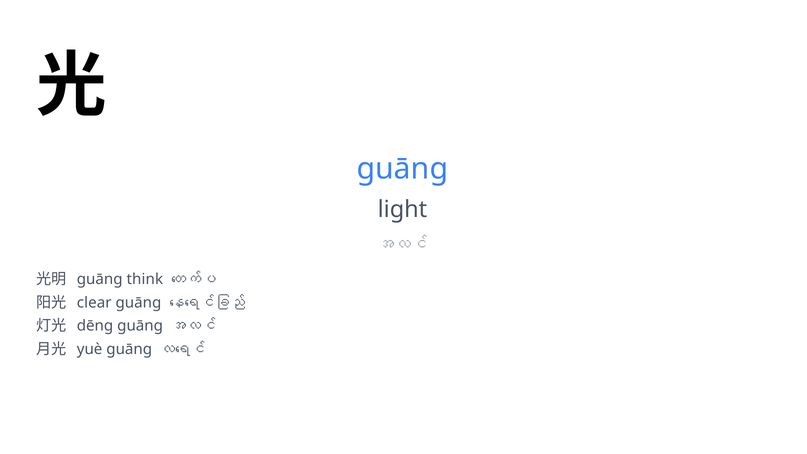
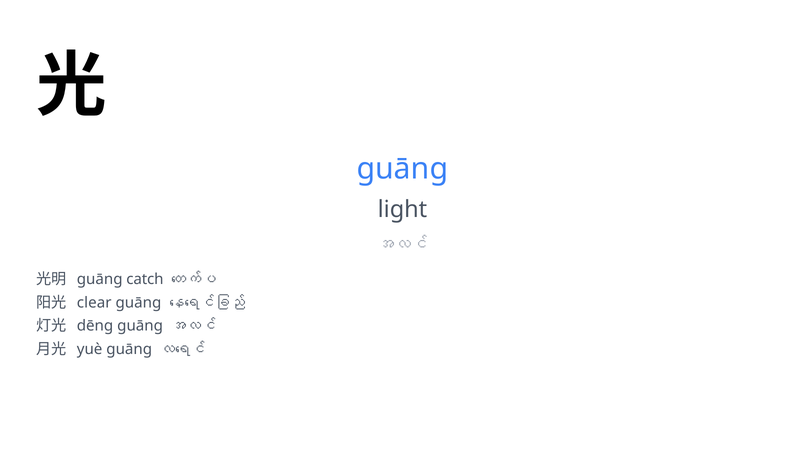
think: think -> catch
